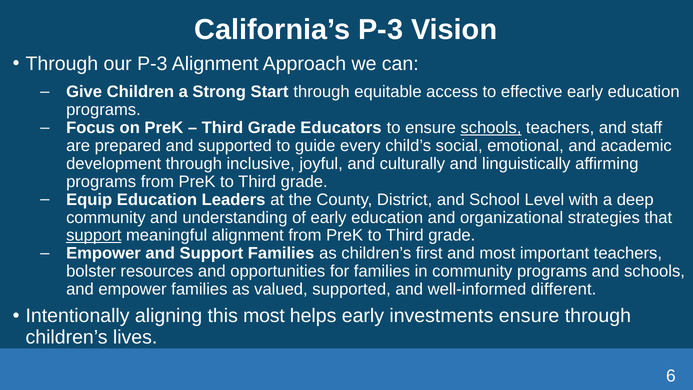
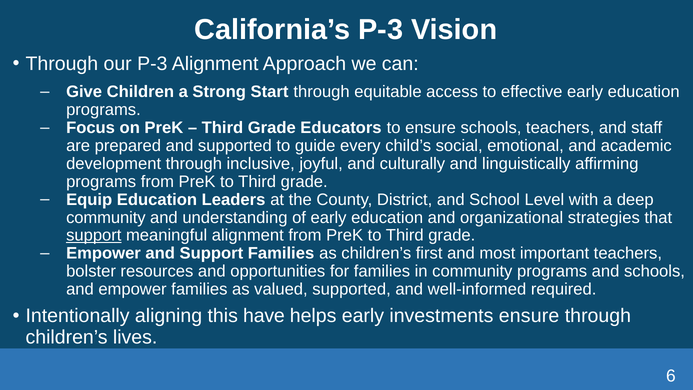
schools at (491, 128) underline: present -> none
different: different -> required
this most: most -> have
